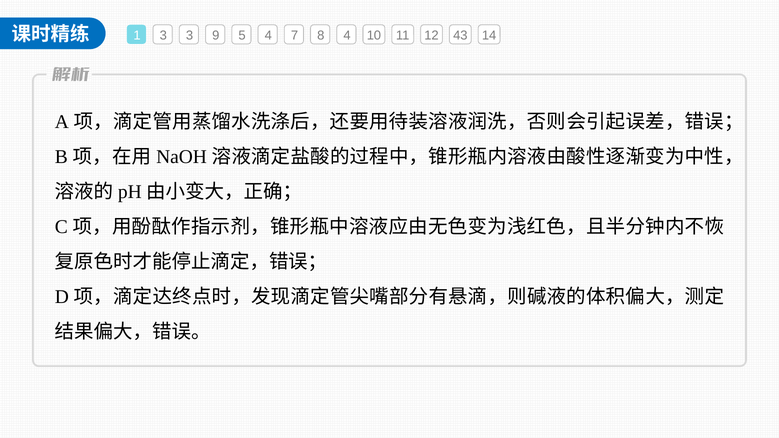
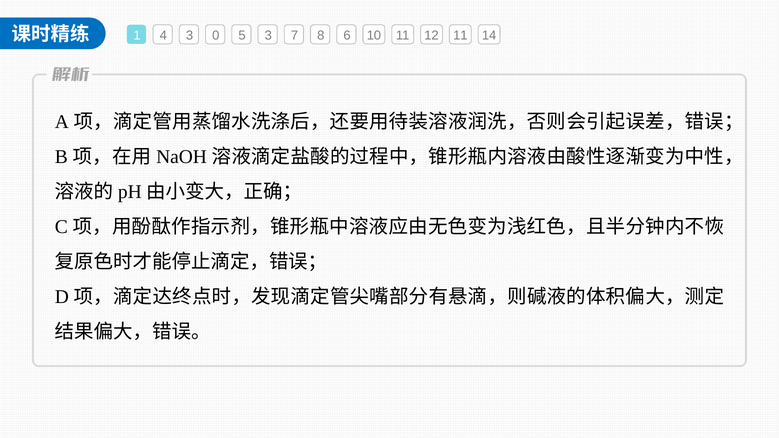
1 3: 3 -> 4
9: 9 -> 0
5 4: 4 -> 3
8 4: 4 -> 6
12 43: 43 -> 11
